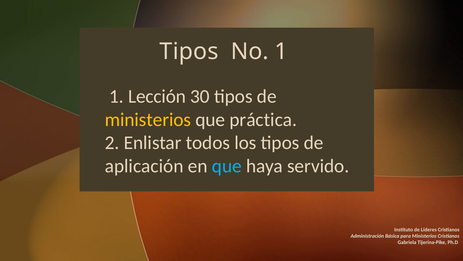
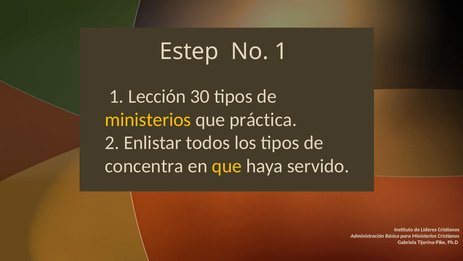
Tipos at (189, 51): Tipos -> Estep
aplicación: aplicación -> concentra
que at (227, 166) colour: light blue -> yellow
